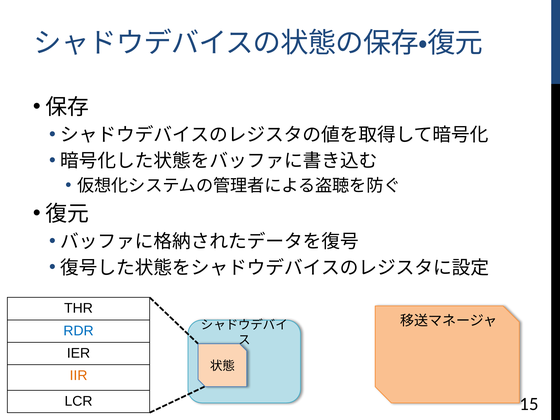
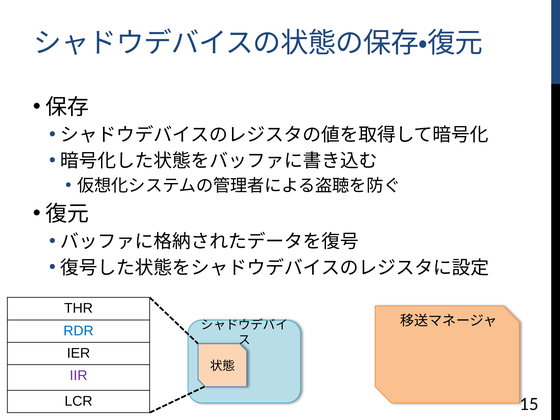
IIR colour: orange -> purple
